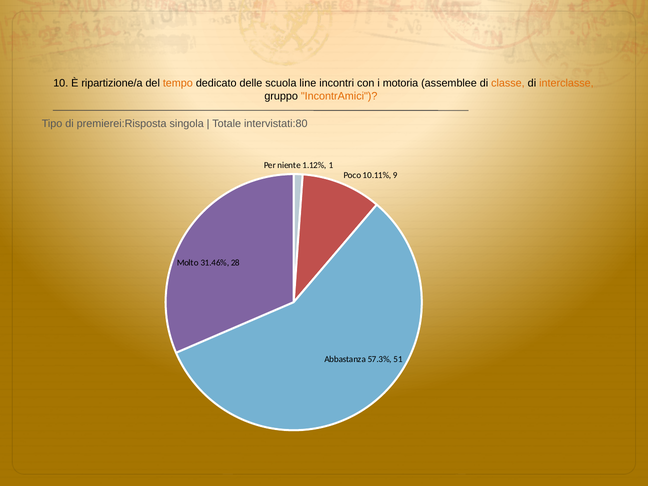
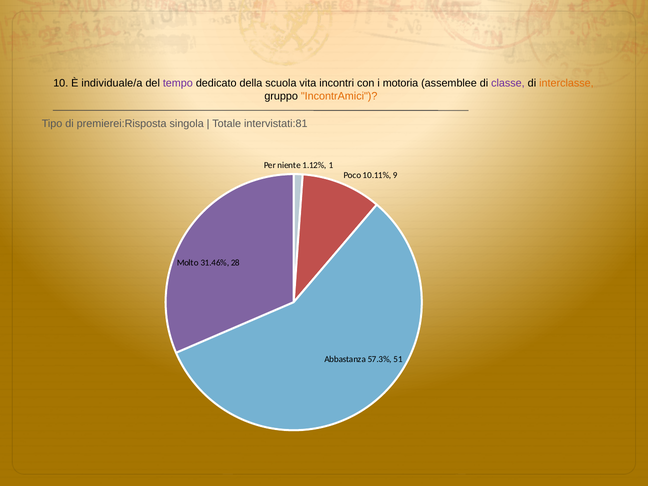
ripartizione/a: ripartizione/a -> individuale/a
tempo colour: orange -> purple
delle: delle -> della
line: line -> vita
classe colour: orange -> purple
intervistati:80: intervistati:80 -> intervistati:81
